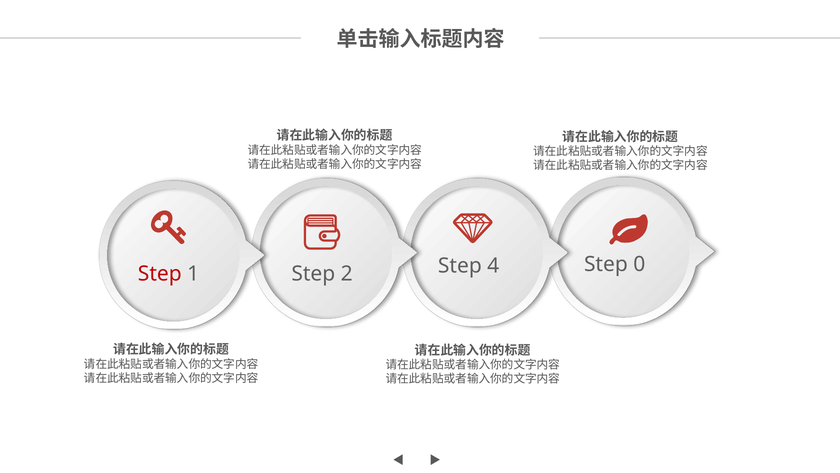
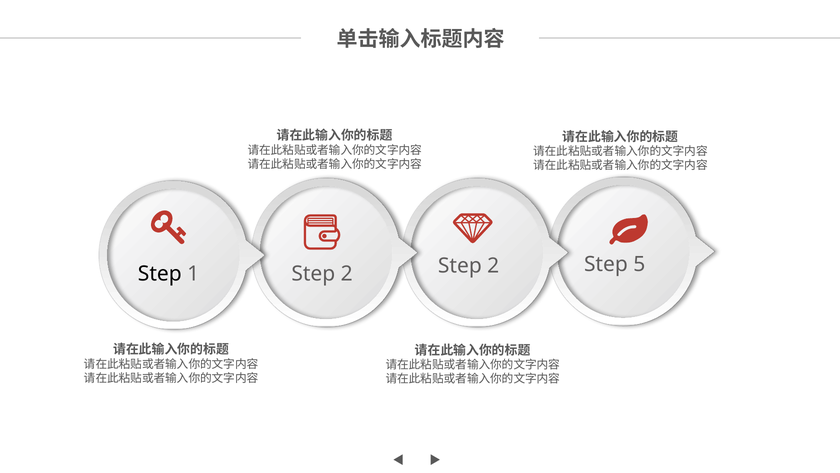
0: 0 -> 5
4 at (493, 265): 4 -> 2
Step at (160, 274) colour: red -> black
